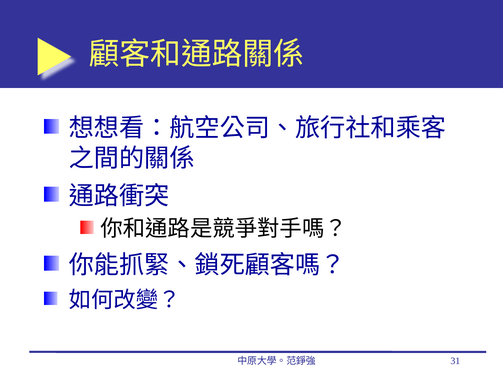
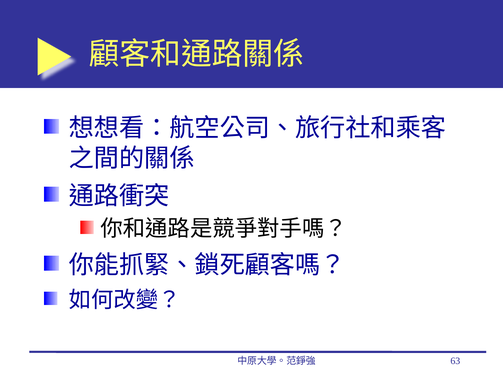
31: 31 -> 63
